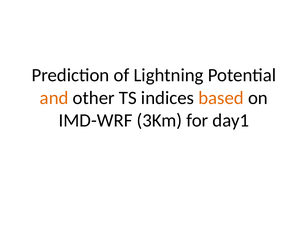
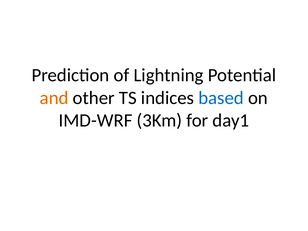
based colour: orange -> blue
